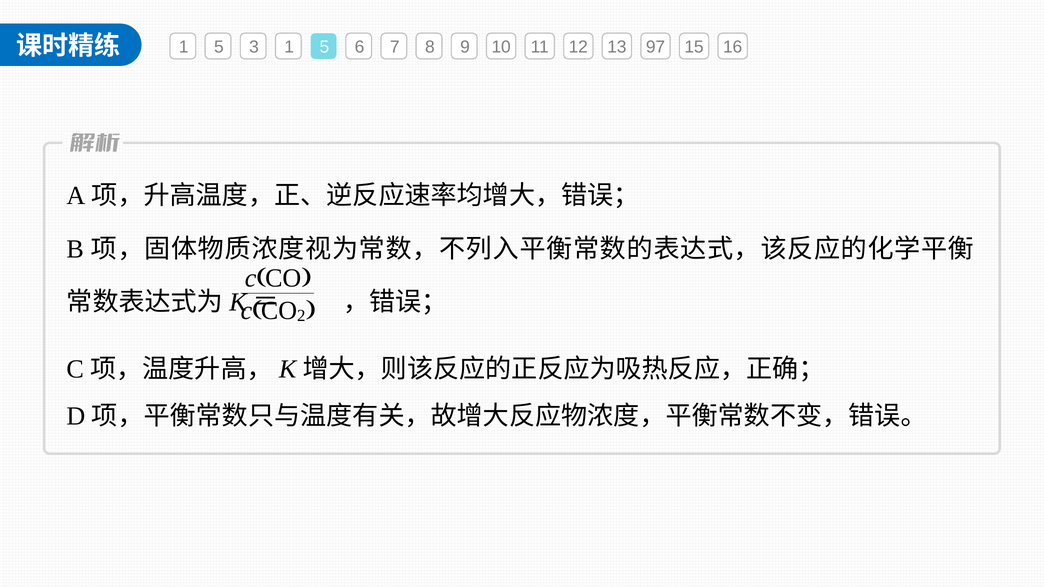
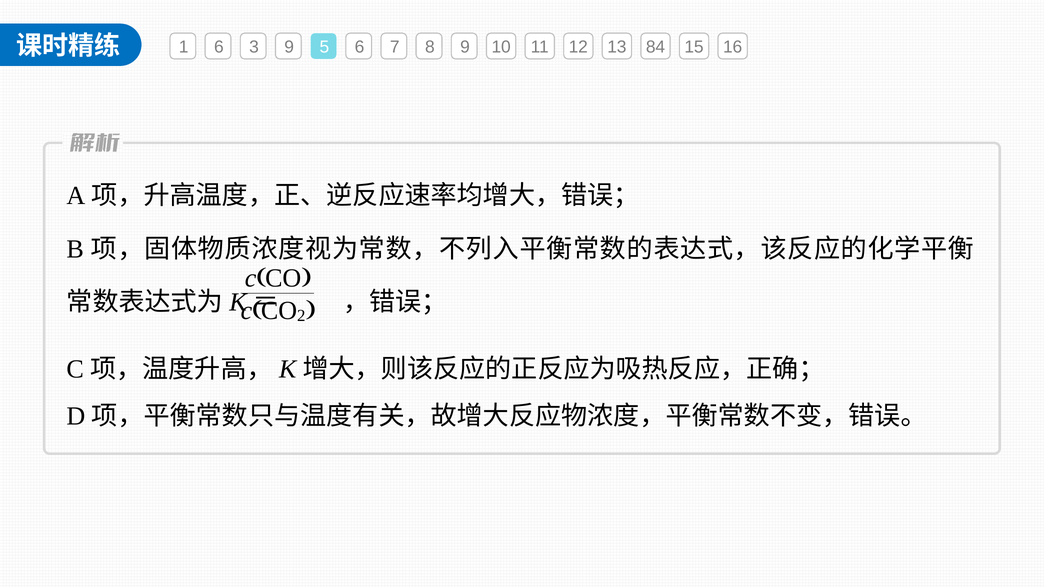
5 at (219, 47): 5 -> 6
3 1: 1 -> 9
97: 97 -> 84
